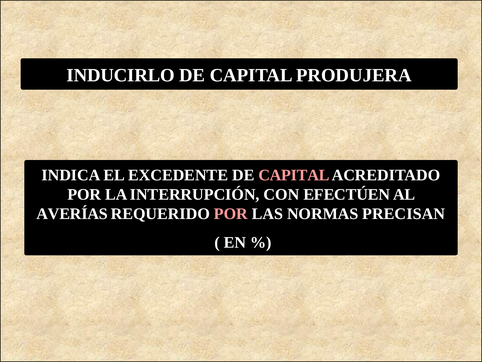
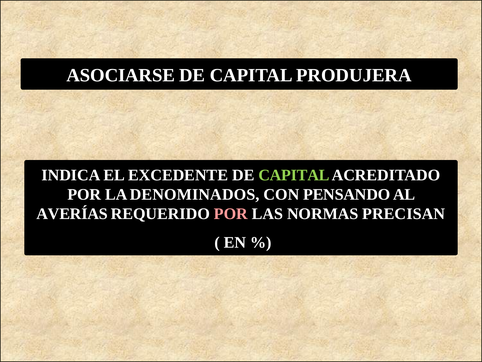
INDUCIRLO: INDUCIRLO -> ASOCIARSE
CAPITAL at (294, 175) colour: pink -> light green
INTERRUPCIÓN: INTERRUPCIÓN -> DENOMINADOS
EFECTÚEN: EFECTÚEN -> PENSANDO
